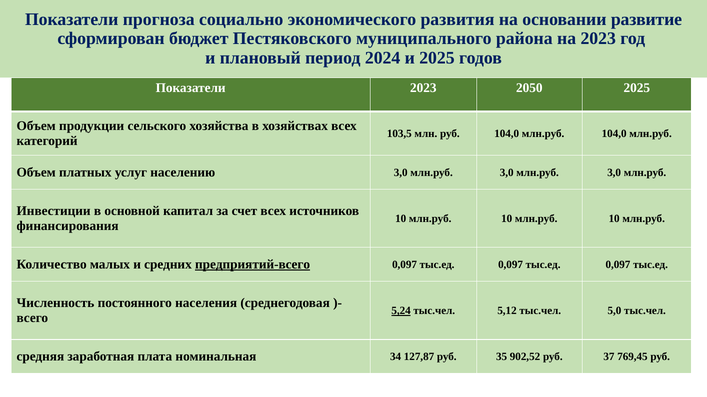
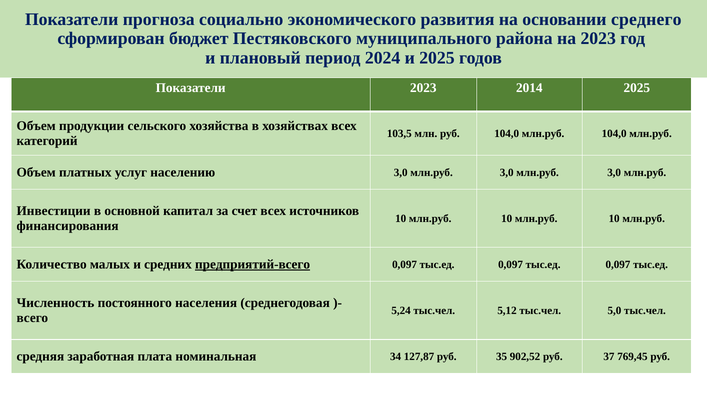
развитие: развитие -> среднего
2050: 2050 -> 2014
5,24 underline: present -> none
